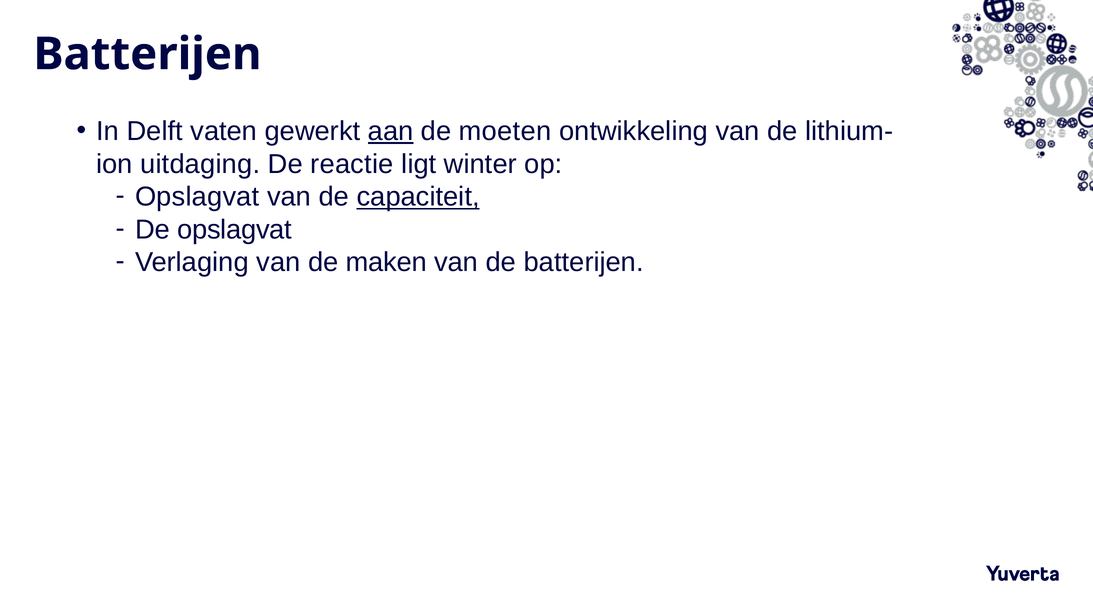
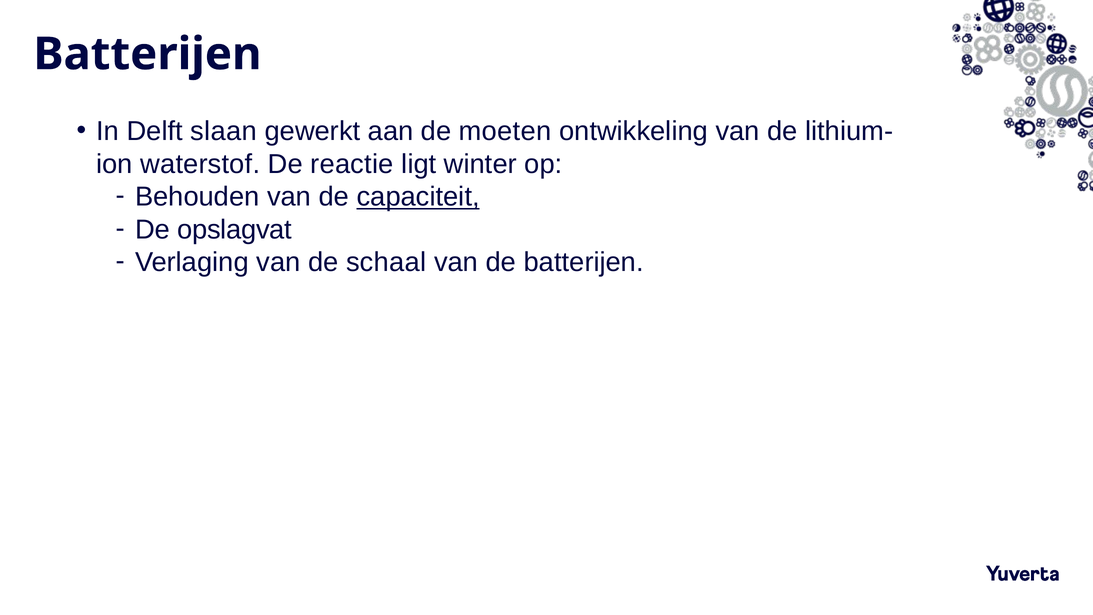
vaten: vaten -> slaan
aan underline: present -> none
uitdaging: uitdaging -> waterstof
Opslagvat at (197, 197): Opslagvat -> Behouden
maken: maken -> schaal
